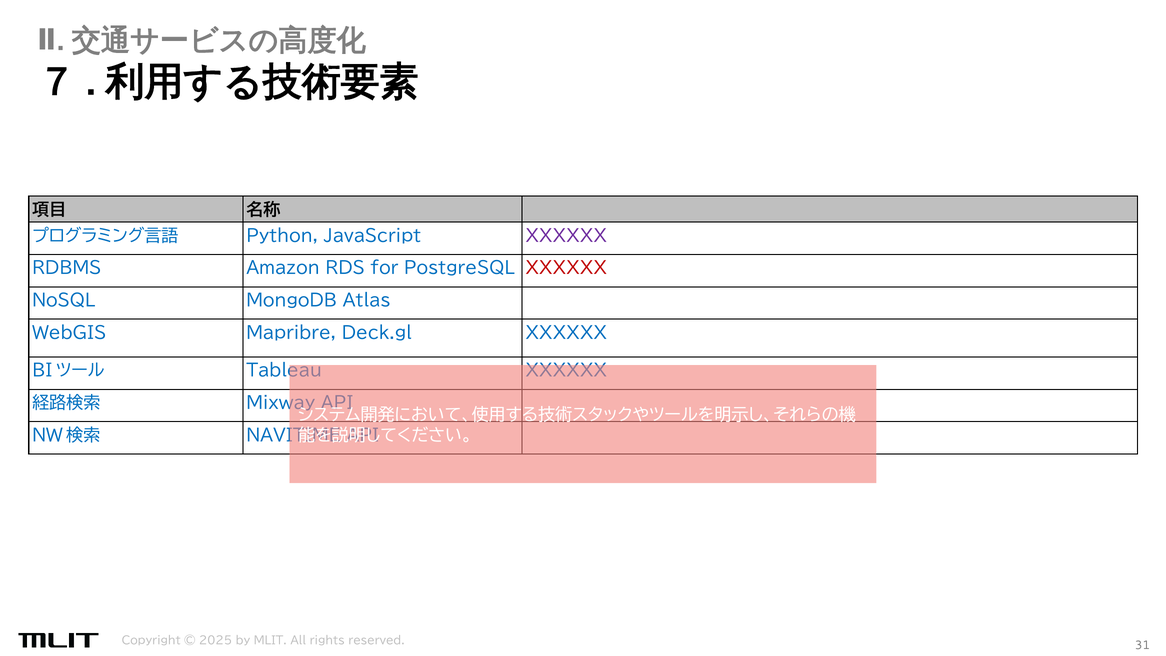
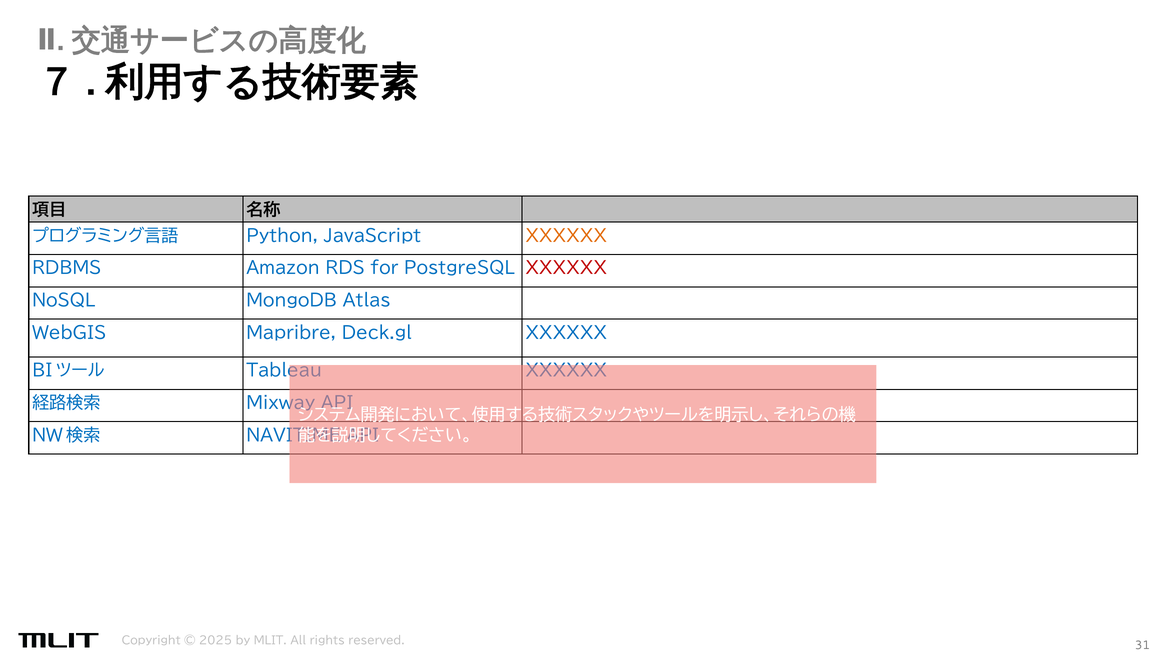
XXXXXX at (566, 236) colour: purple -> orange
